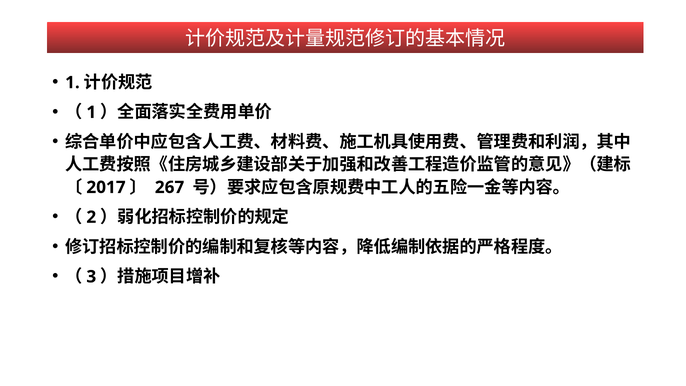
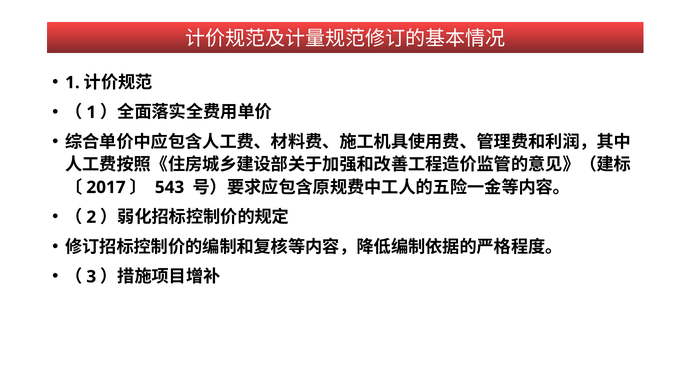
267: 267 -> 543
